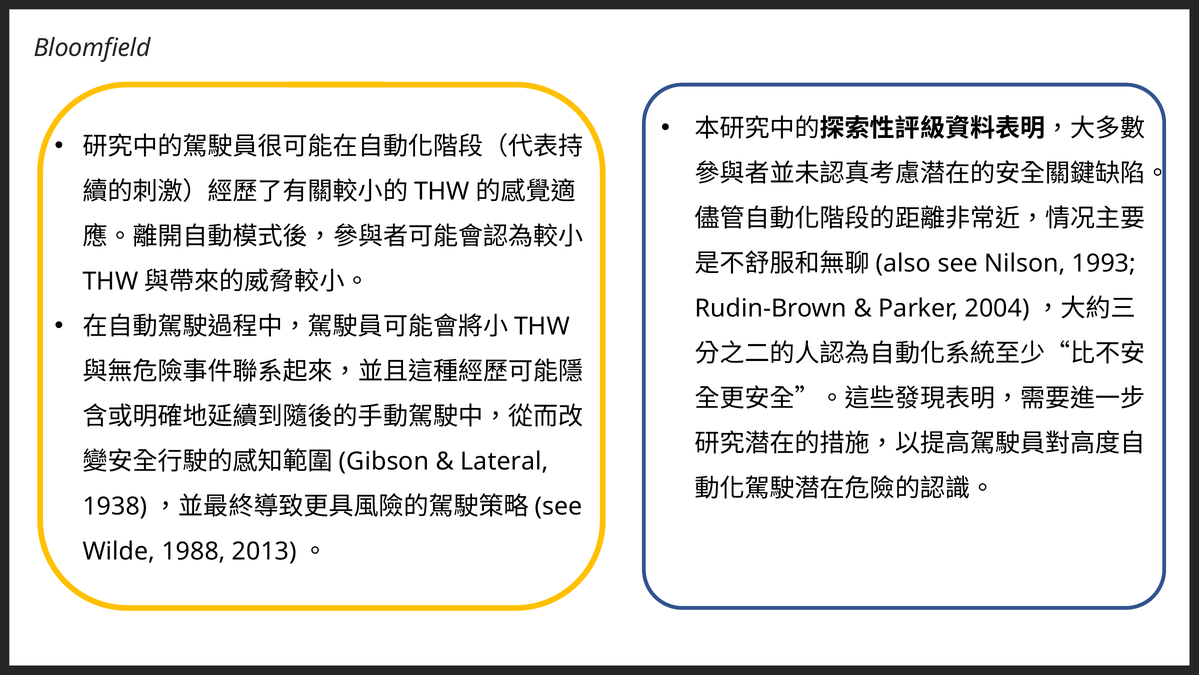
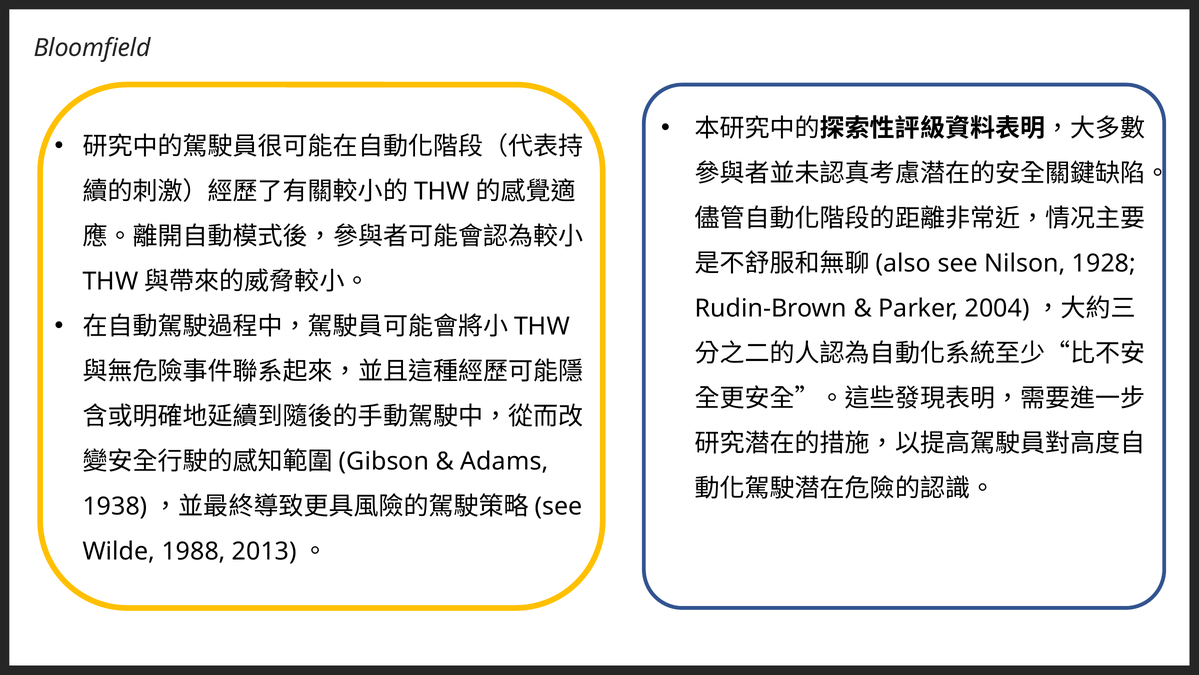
1993: 1993 -> 1928
Lateral: Lateral -> Adams
